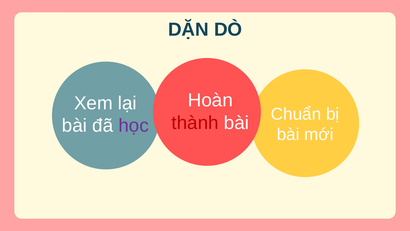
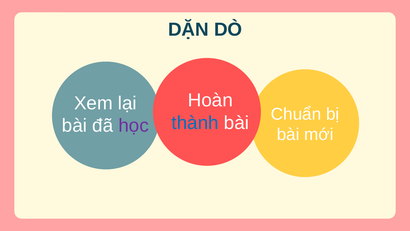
thành colour: red -> blue
